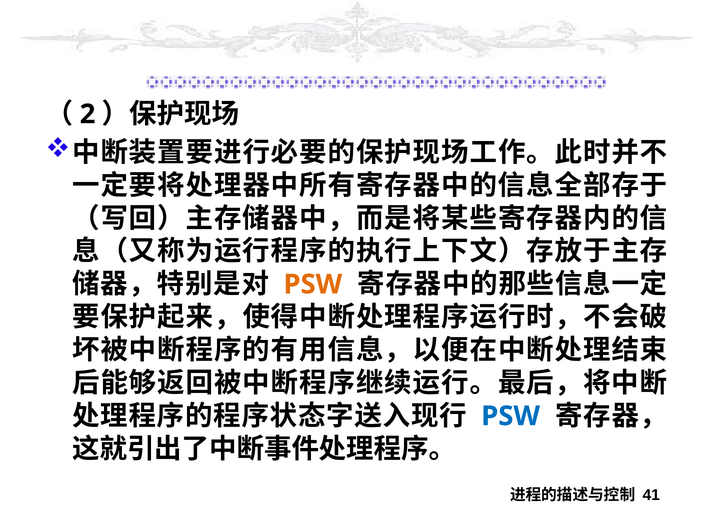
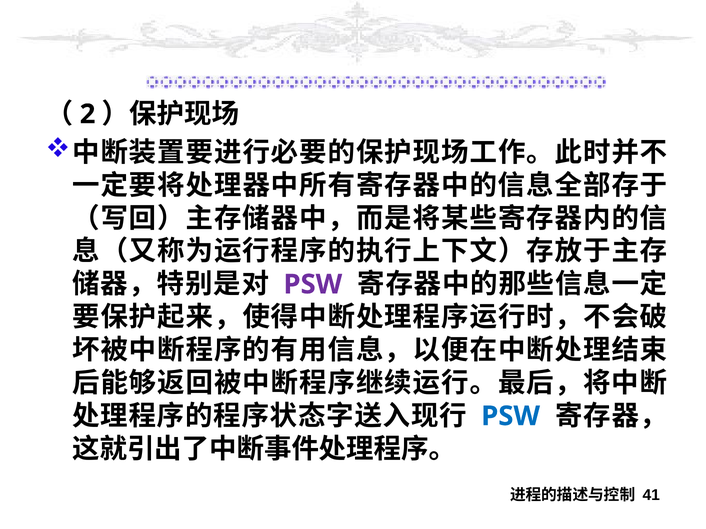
PSW at (313, 285) colour: orange -> purple
